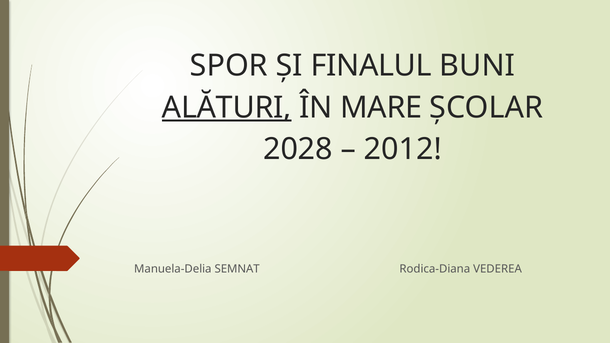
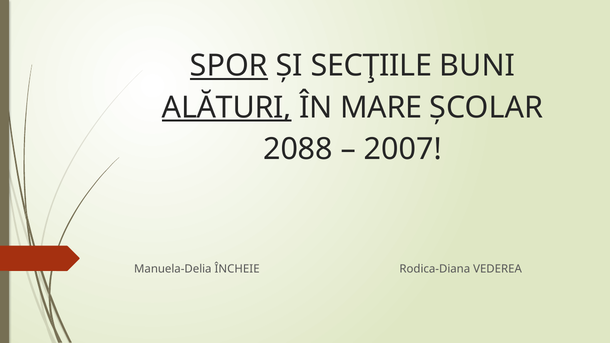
SPOR underline: none -> present
FINALUL: FINALUL -> SECŢIILE
2028: 2028 -> 2088
2012: 2012 -> 2007
SEMNAT: SEMNAT -> ÎNCHEIE
